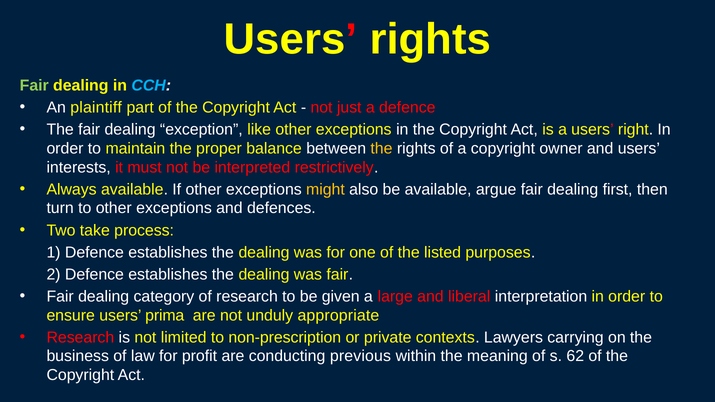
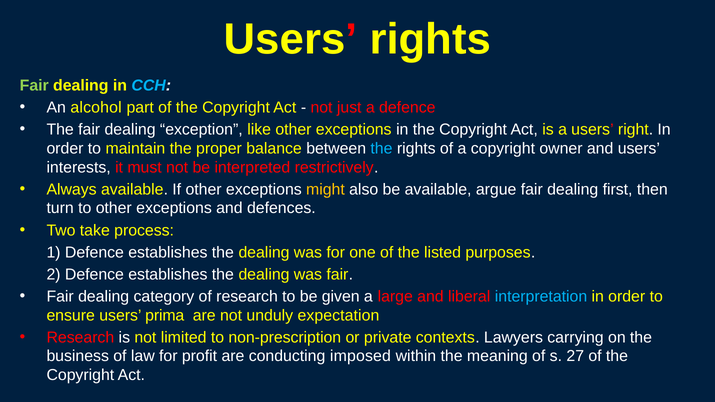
plaintiff: plaintiff -> alcohol
the at (381, 149) colour: yellow -> light blue
interpretation colour: white -> light blue
appropriate: appropriate -> expectation
previous: previous -> imposed
62: 62 -> 27
